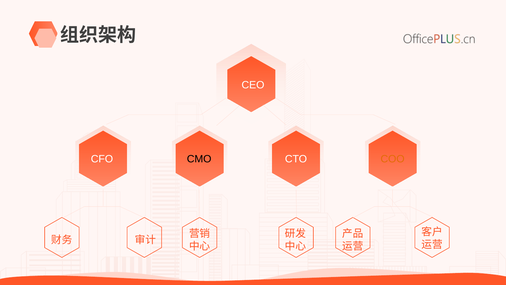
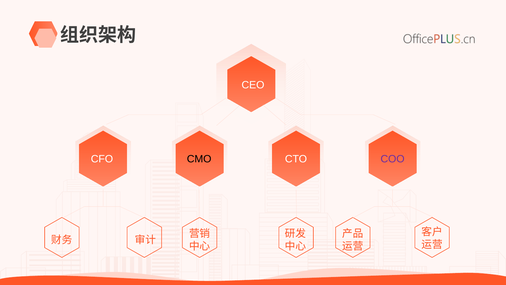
COO colour: orange -> purple
